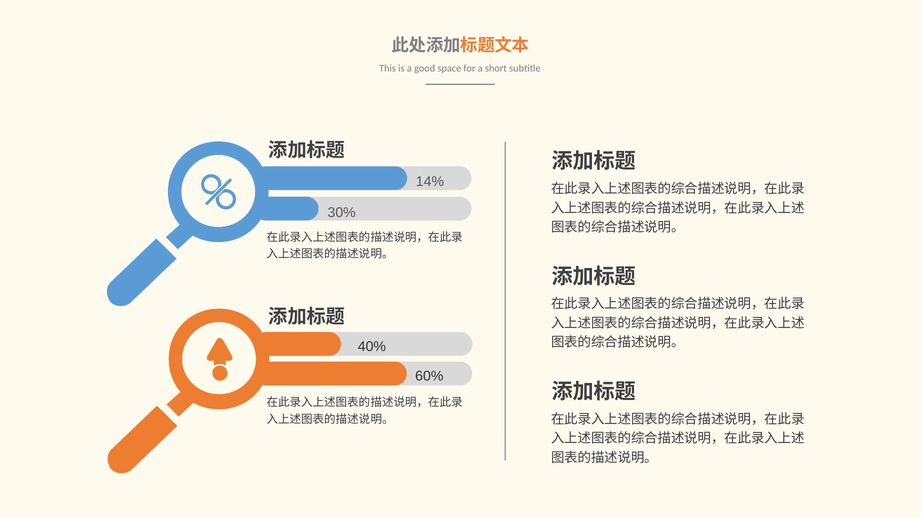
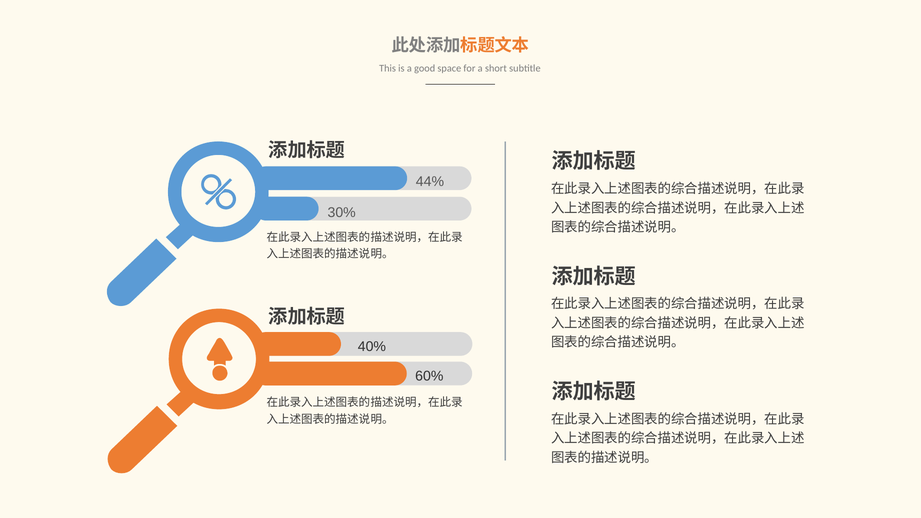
14%: 14% -> 44%
